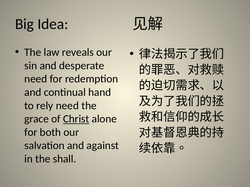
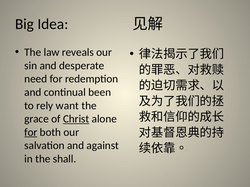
hand: hand -> been
rely need: need -> want
for at (31, 133) underline: none -> present
